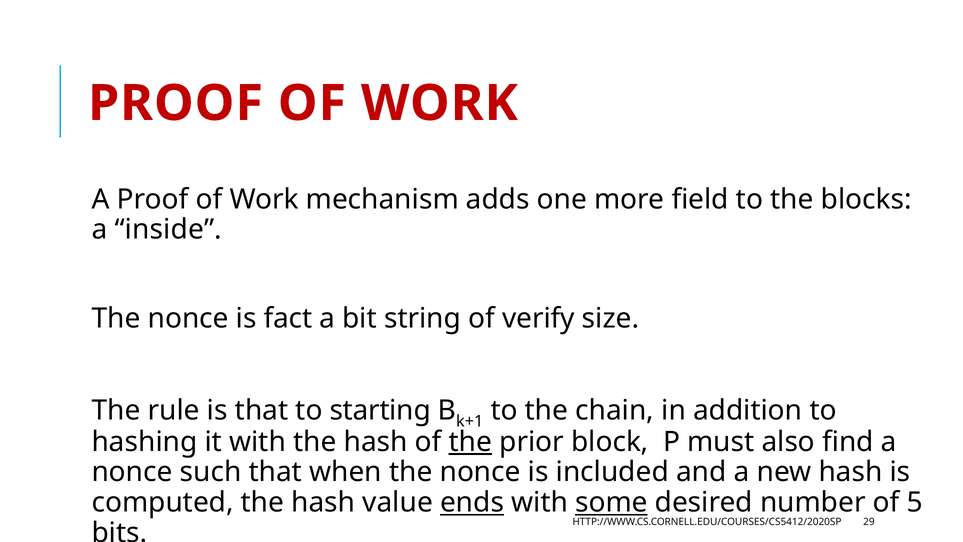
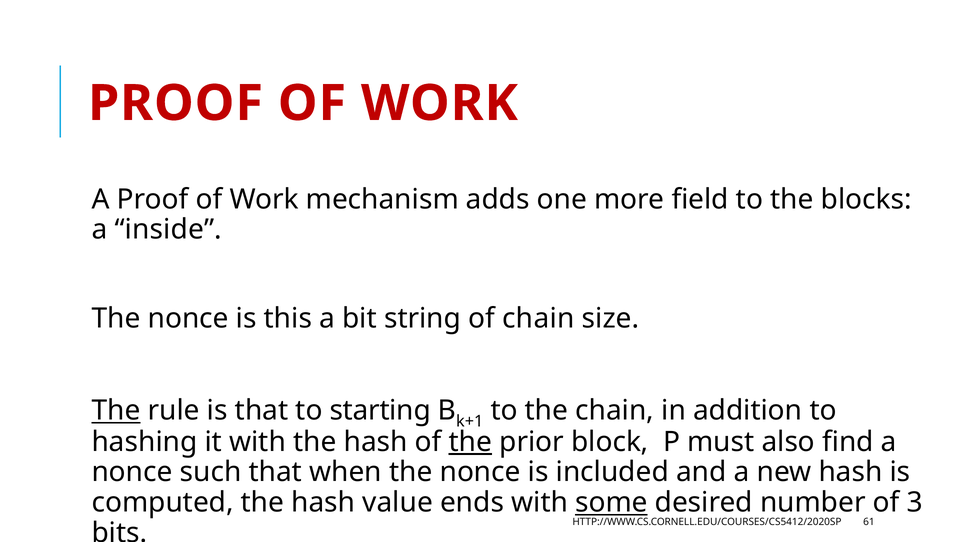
fact: fact -> this
of verify: verify -> chain
The at (116, 410) underline: none -> present
ends underline: present -> none
5: 5 -> 3
29: 29 -> 61
